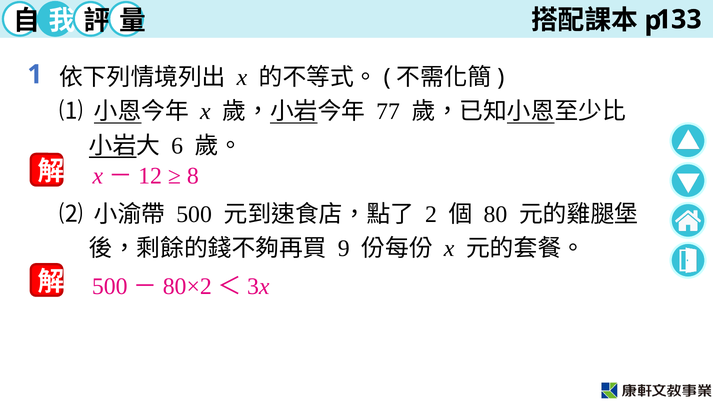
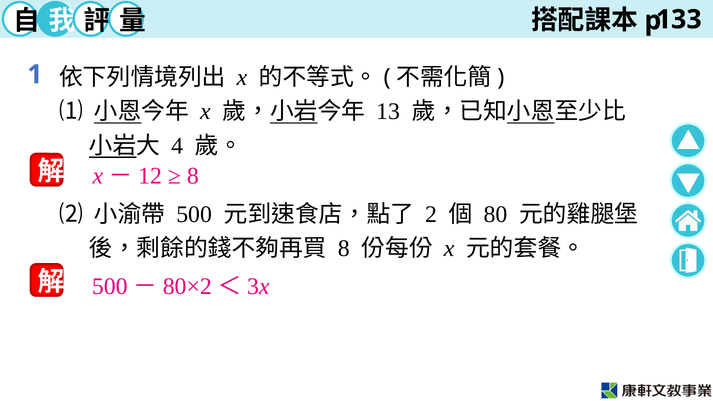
77: 77 -> 13
6: 6 -> 4
9 at (344, 249): 9 -> 8
